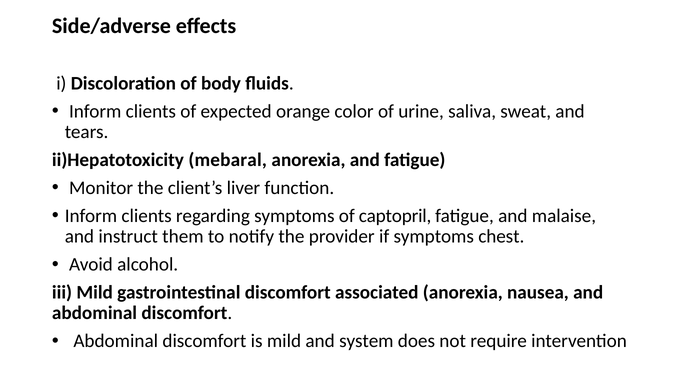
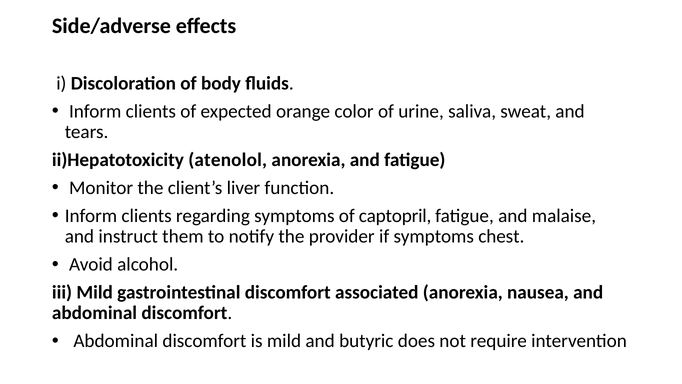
mebaral: mebaral -> atenolol
system: system -> butyric
